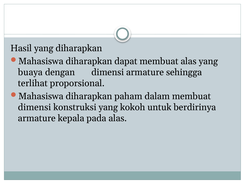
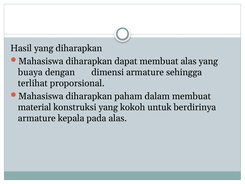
dimensi at (34, 107): dimensi -> material
